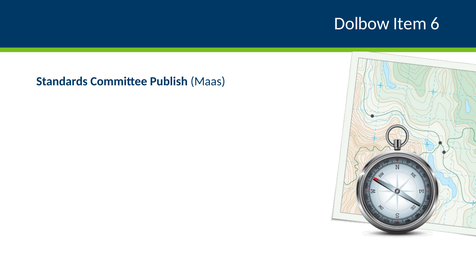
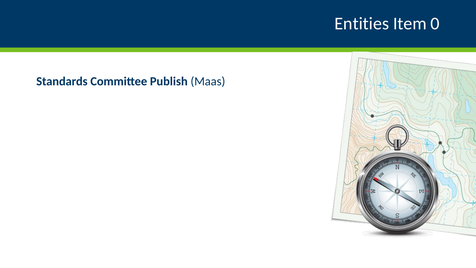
Dolbow: Dolbow -> Entities
6: 6 -> 0
